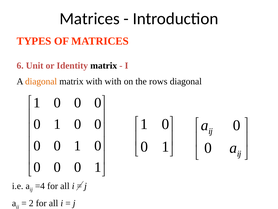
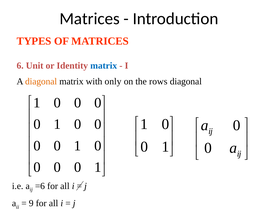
matrix at (104, 65) colour: black -> blue
with with: with -> only
=4: =4 -> =6
2: 2 -> 9
